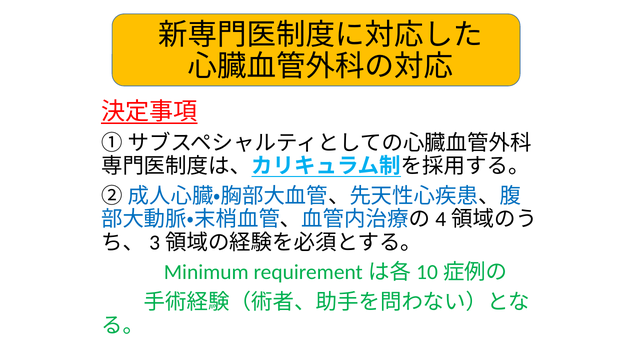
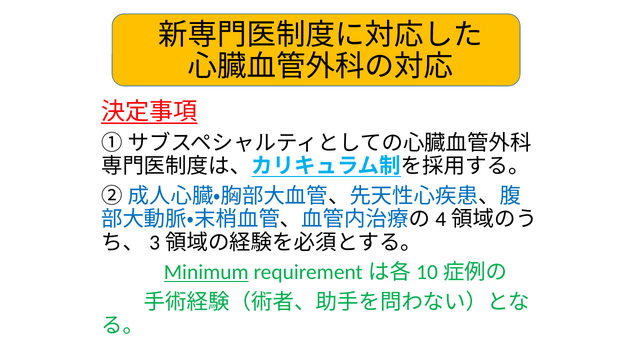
Minimum underline: none -> present
